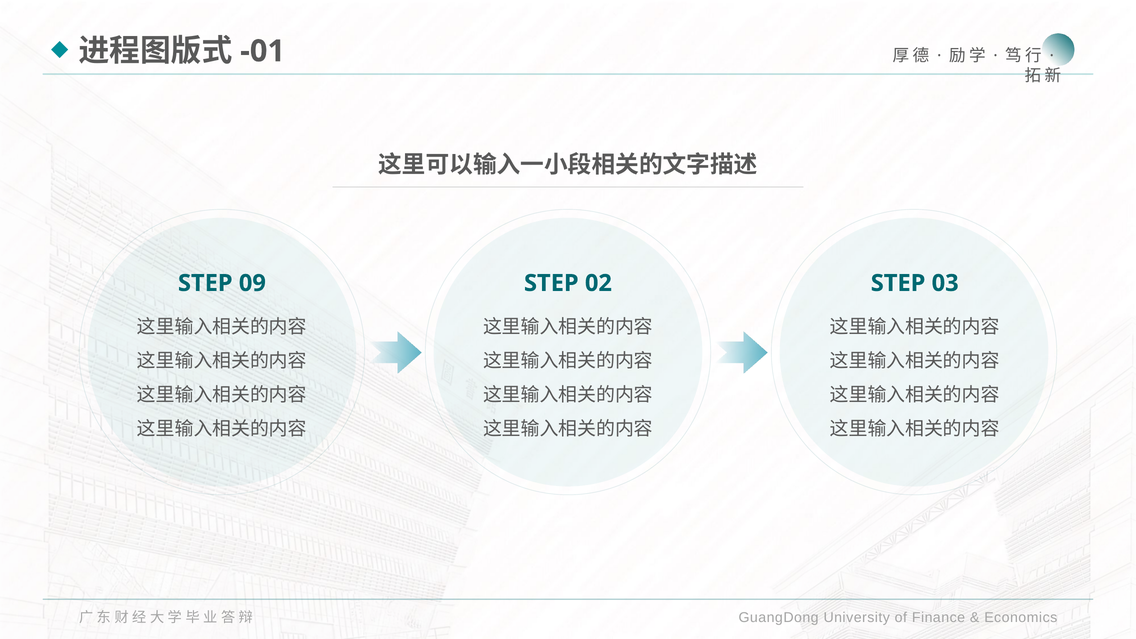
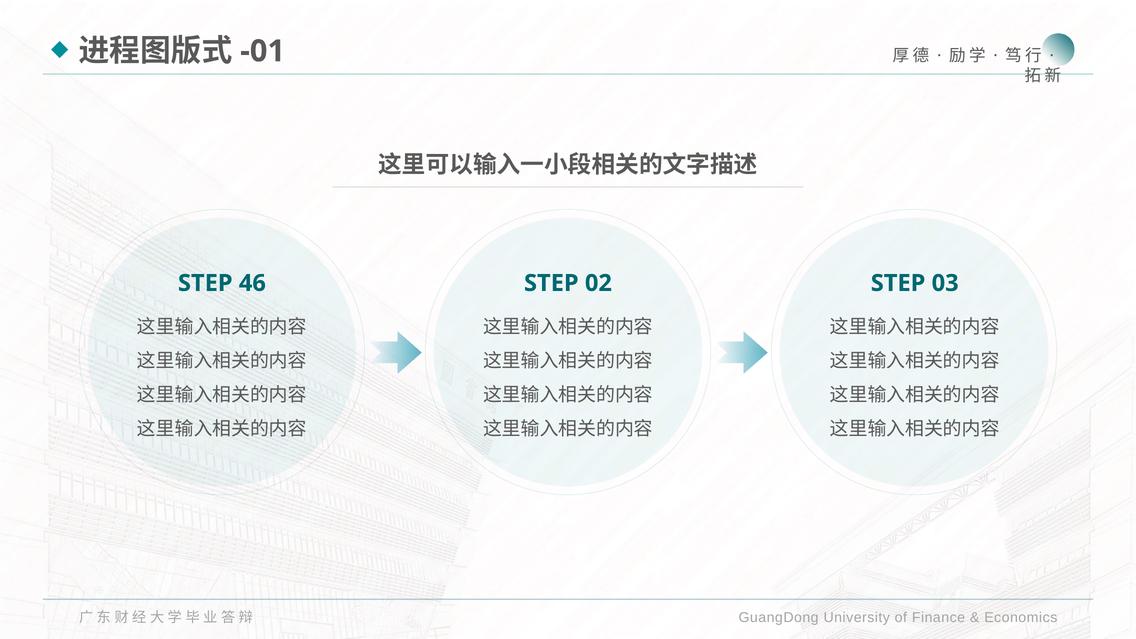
09: 09 -> 46
